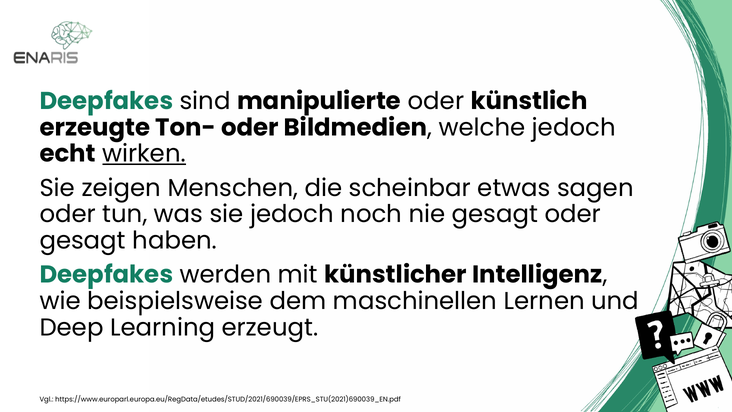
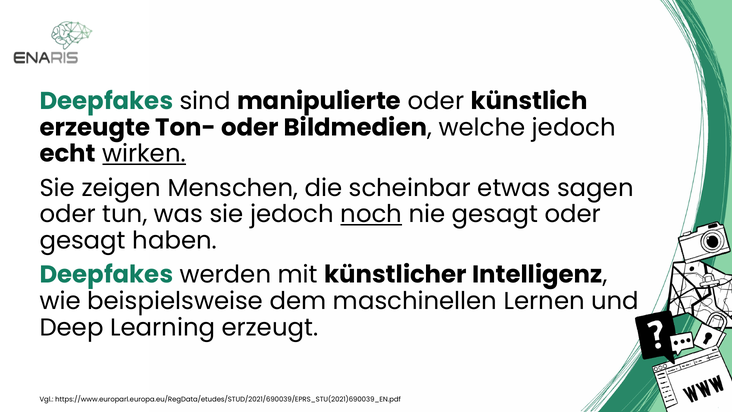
noch underline: none -> present
